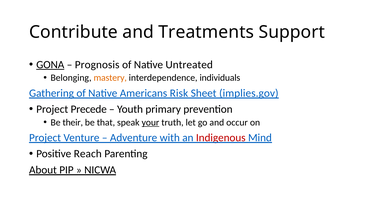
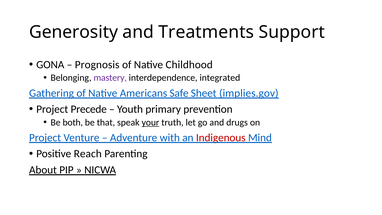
Contribute: Contribute -> Generosity
GONA underline: present -> none
Untreated: Untreated -> Childhood
mastery colour: orange -> purple
individuals: individuals -> integrated
Risk: Risk -> Safe
their: their -> both
occur: occur -> drugs
